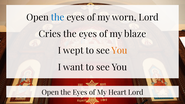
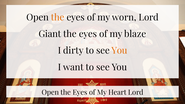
the at (58, 17) colour: blue -> orange
Cries: Cries -> Giant
wept: wept -> dirty
